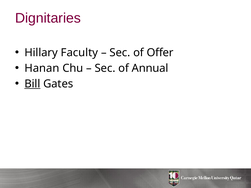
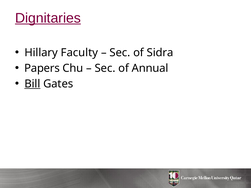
Dignitaries underline: none -> present
Offer: Offer -> Sidra
Hanan: Hanan -> Papers
